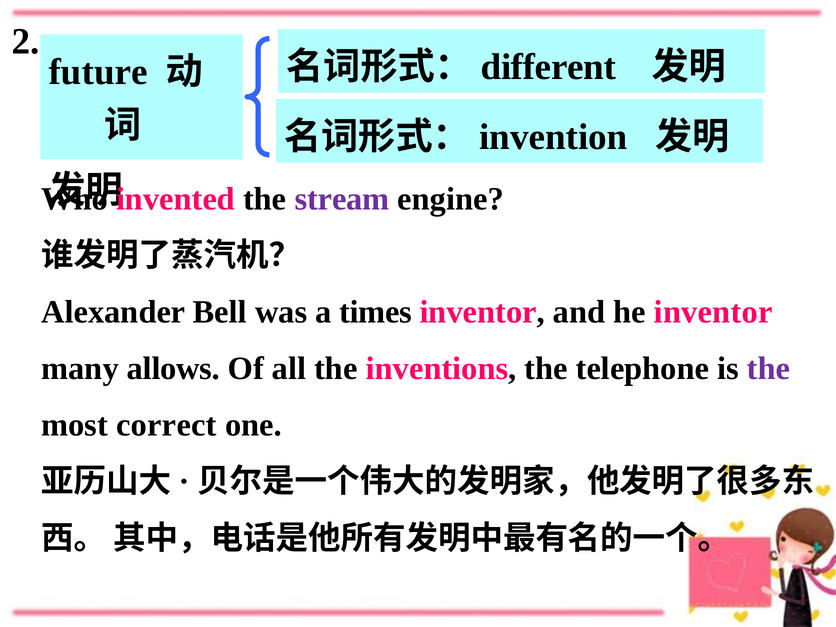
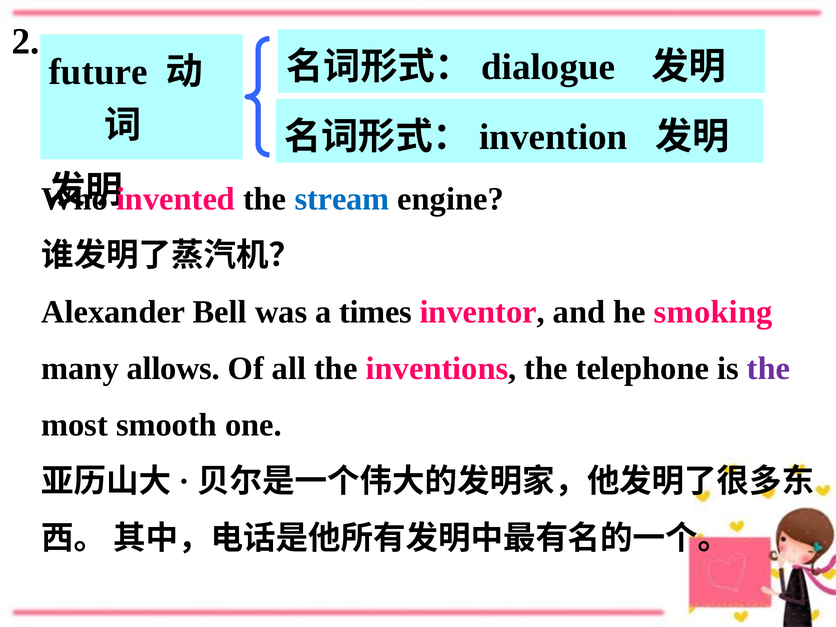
different: different -> dialogue
stream colour: purple -> blue
he inventor: inventor -> smoking
correct: correct -> smooth
